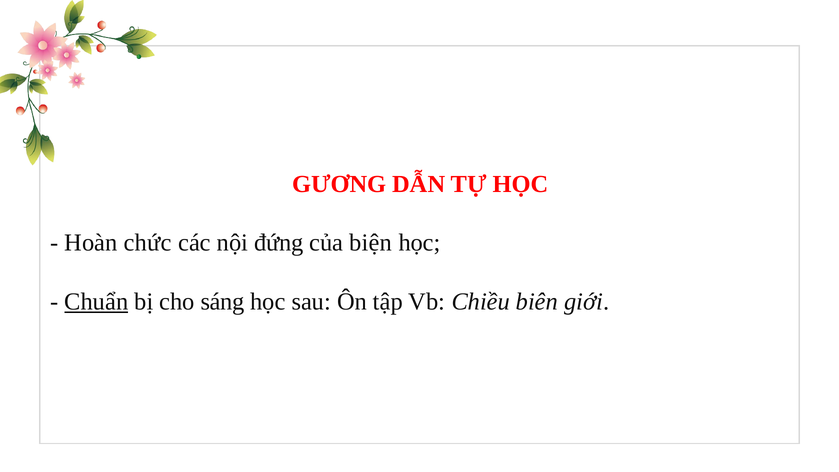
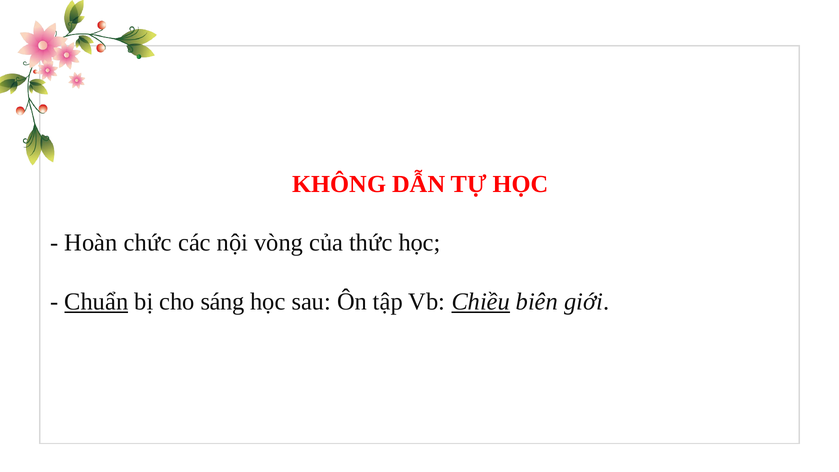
GƯƠNG: GƯƠNG -> KHÔNG
đứng: đứng -> vòng
biện: biện -> thức
Chiều underline: none -> present
